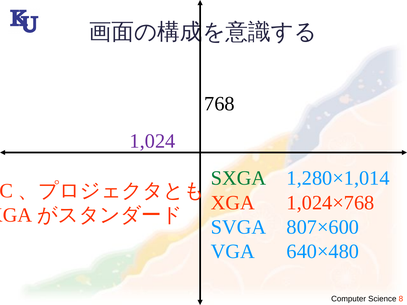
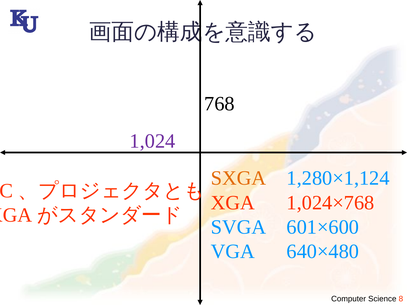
SXGA colour: green -> orange
1,280×1,014: 1,280×1,014 -> 1,280×1,124
807×600: 807×600 -> 601×600
